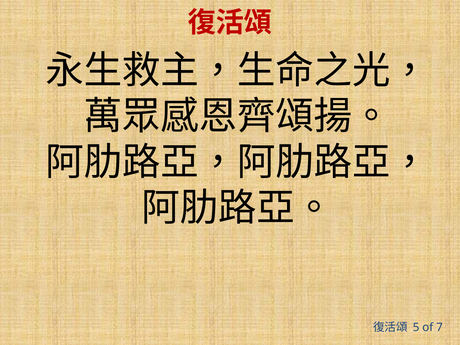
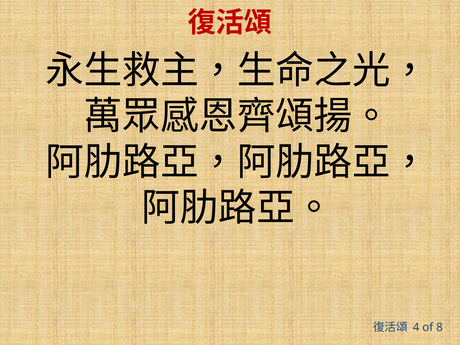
5: 5 -> 4
7: 7 -> 8
